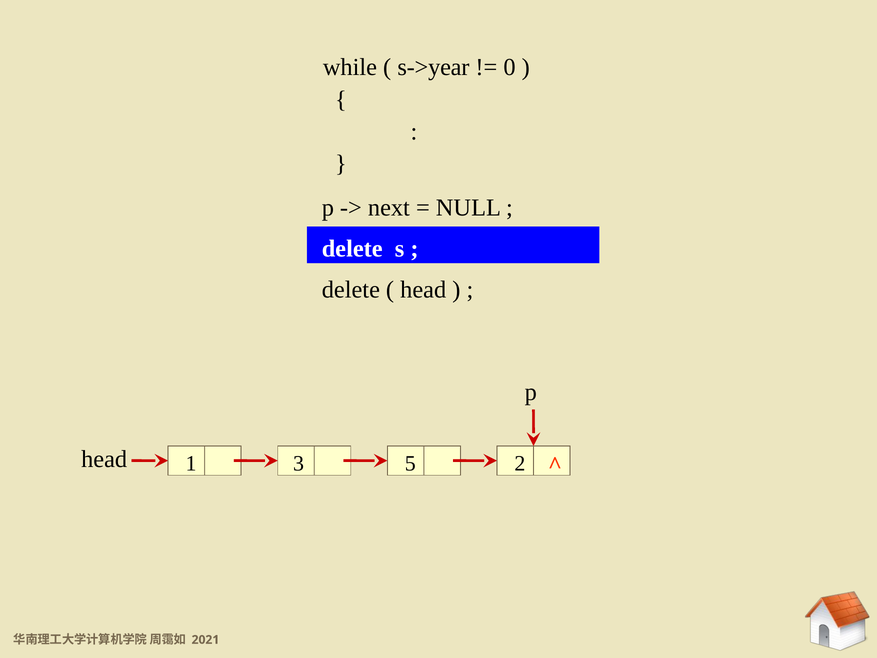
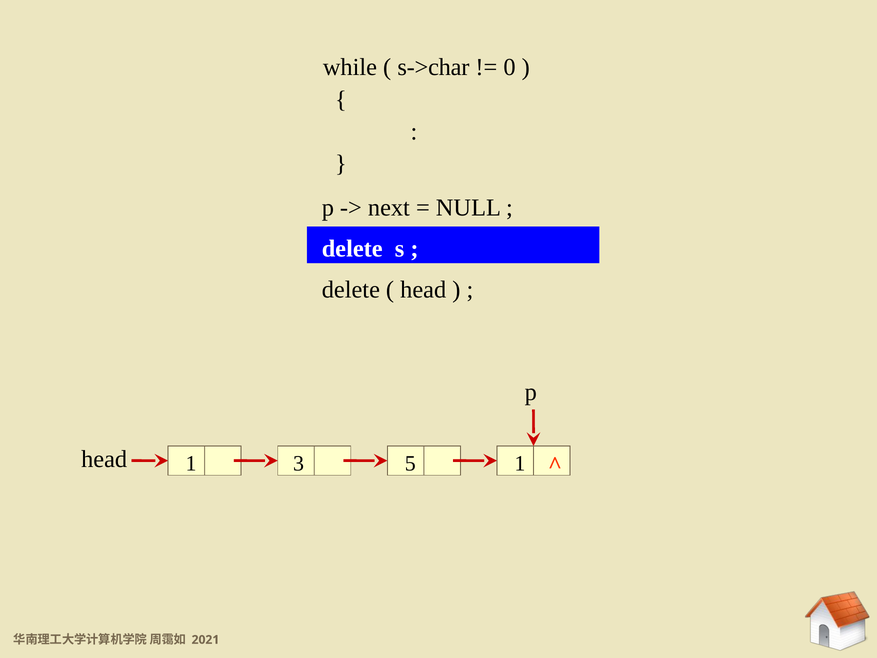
s->year: s->year -> s->char
5 2: 2 -> 1
